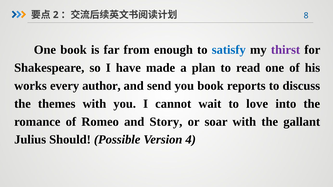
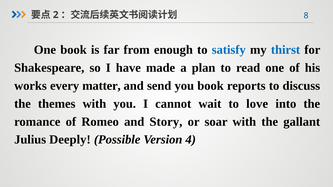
thirst colour: purple -> blue
author: author -> matter
Should: Should -> Deeply
